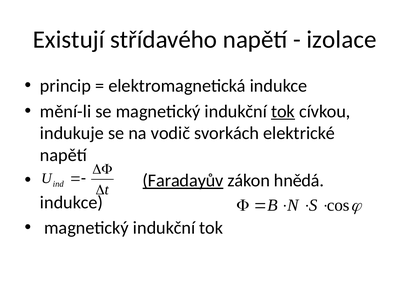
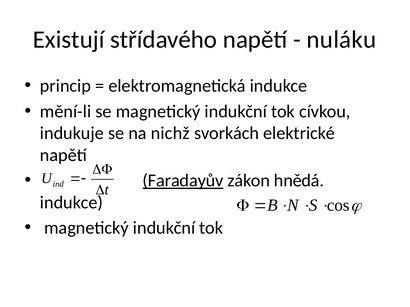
izolace: izolace -> nuláku
tok at (283, 112) underline: present -> none
vodič: vodič -> nichž
